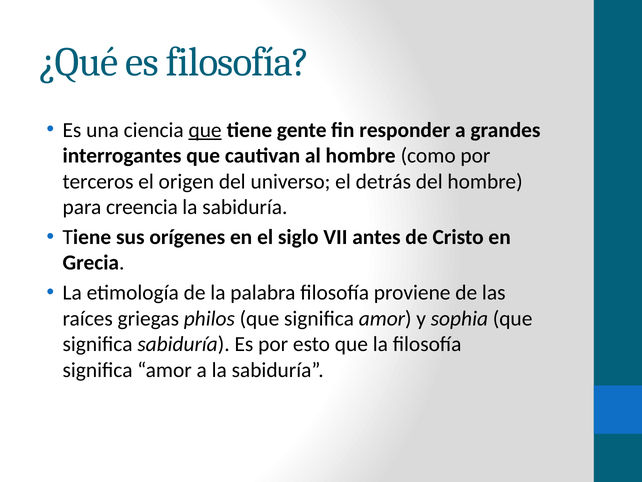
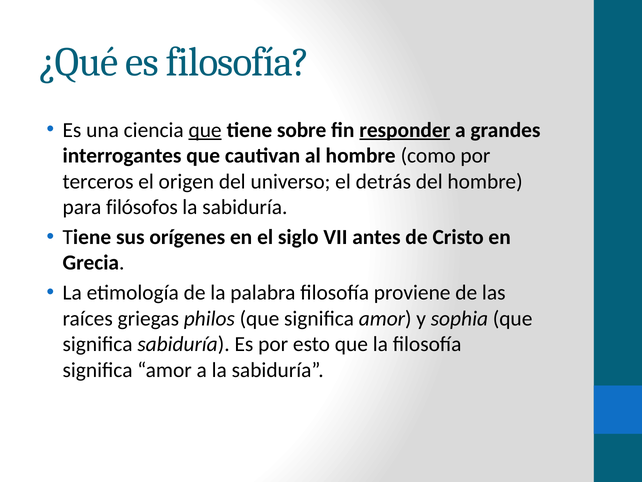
gente: gente -> sobre
responder underline: none -> present
creencia: creencia -> filósofos
